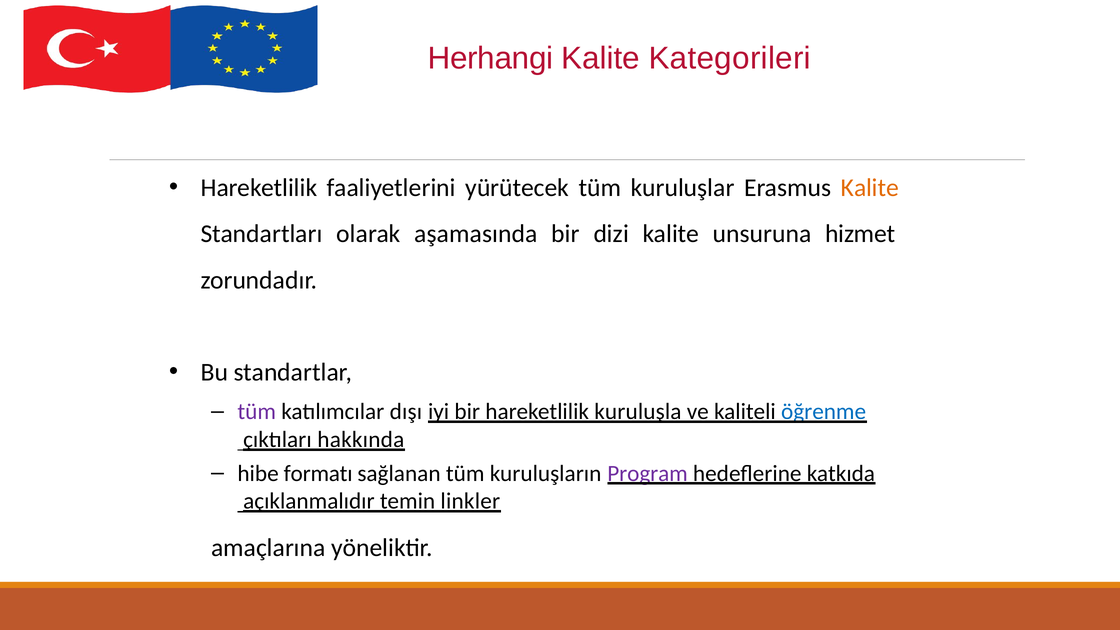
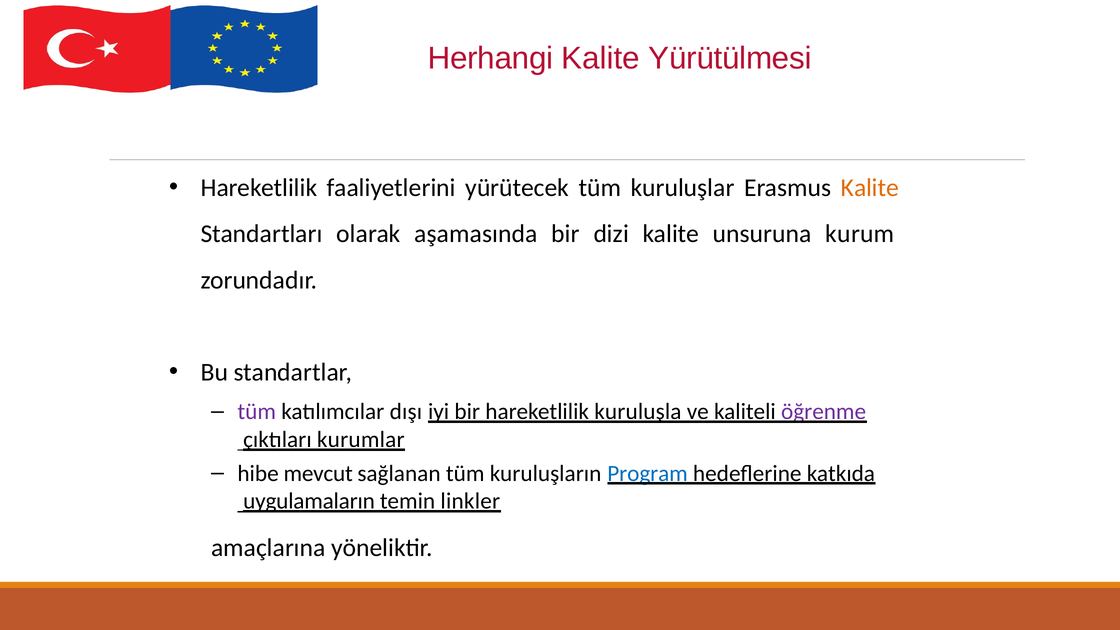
Kategorileri: Kategorileri -> Yürütülmesi
hizmet: hizmet -> kurum
öğrenme colour: blue -> purple
hakkında: hakkında -> kurumlar
formatı: formatı -> mevcut
Program colour: purple -> blue
açıklanmalıdır: açıklanmalıdır -> uygulamaların
